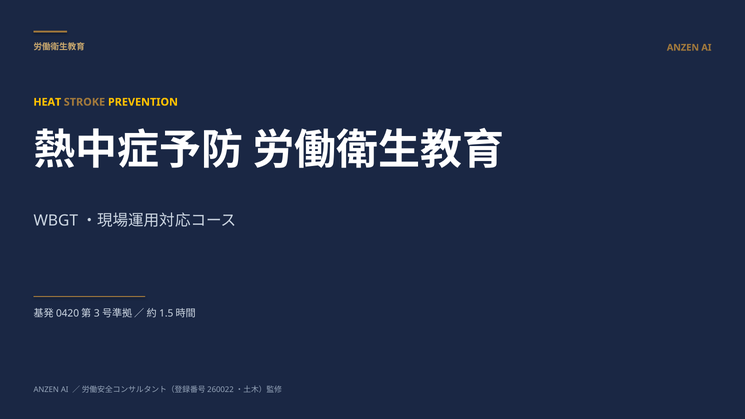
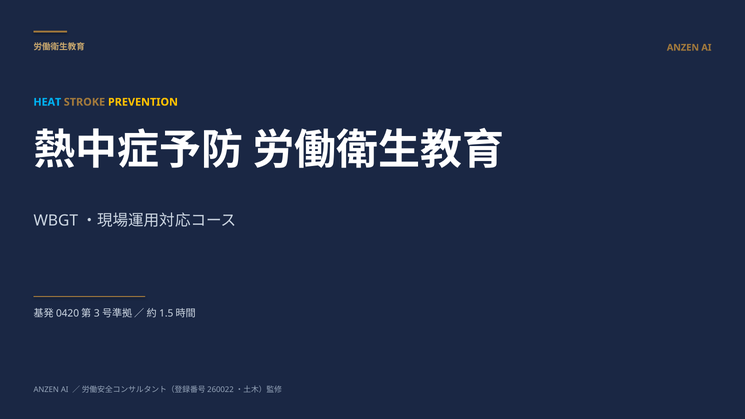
HEAT colour: yellow -> light blue
